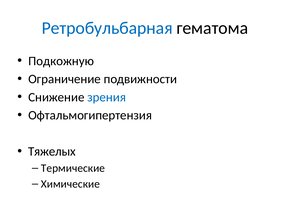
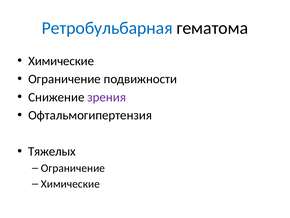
Подкожную at (61, 61): Подкожную -> Химические
зрения colour: blue -> purple
Термические at (73, 168): Термические -> Ограничение
